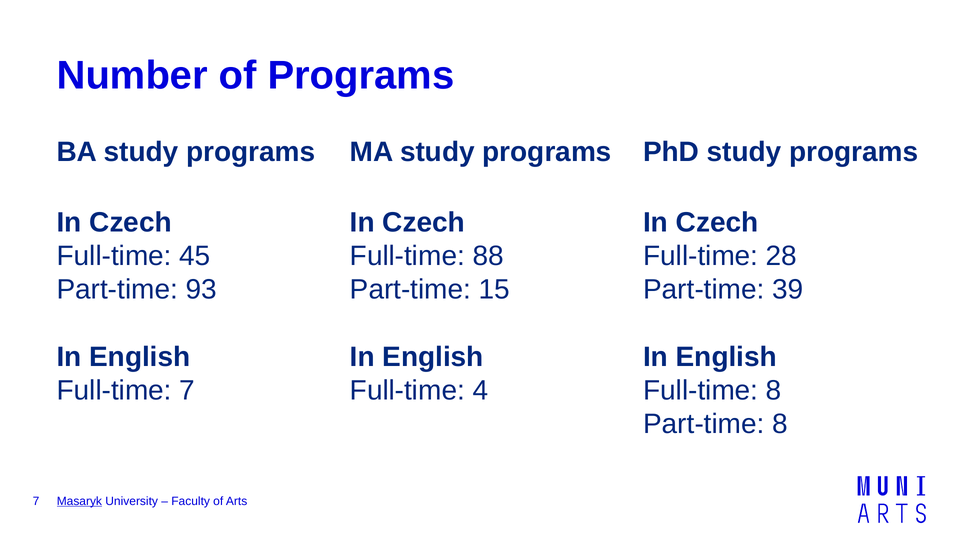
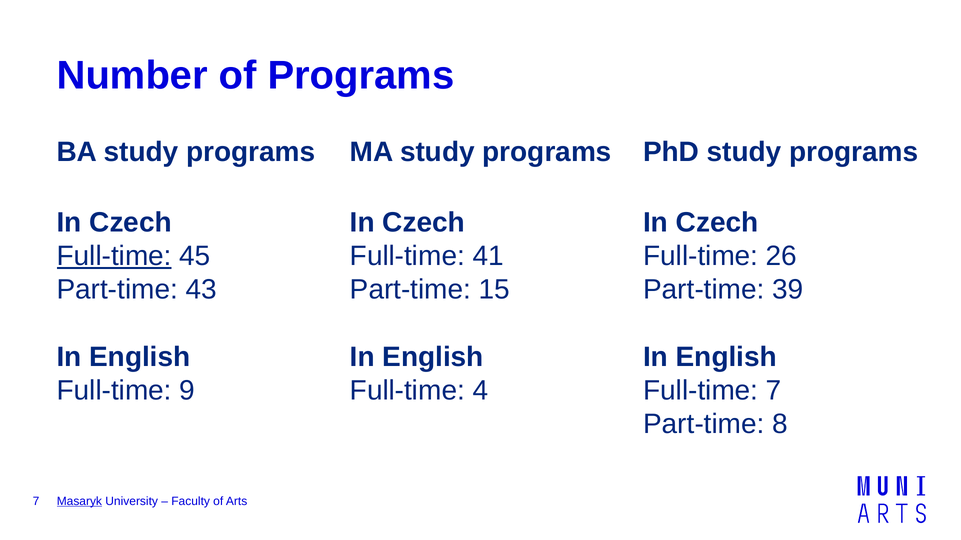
Full-time at (114, 256) underline: none -> present
88: 88 -> 41
28: 28 -> 26
93: 93 -> 43
Full-time 7: 7 -> 9
Full-time 8: 8 -> 7
